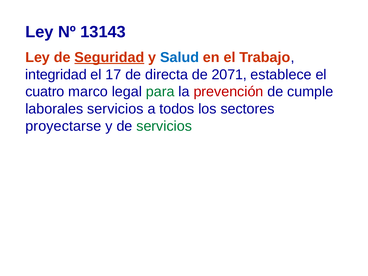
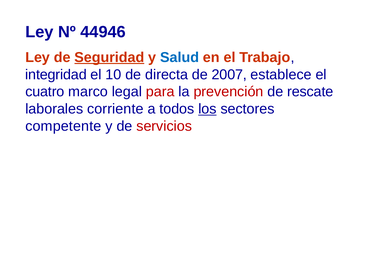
13143: 13143 -> 44946
17: 17 -> 10
2071: 2071 -> 2007
para colour: green -> red
cumple: cumple -> rescate
laborales servicios: servicios -> corriente
los underline: none -> present
proyectarse: proyectarse -> competente
servicios at (164, 126) colour: green -> red
